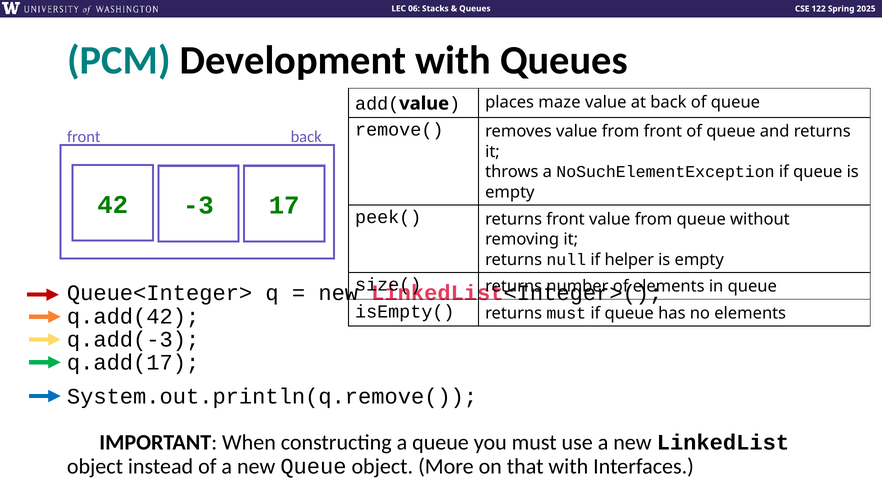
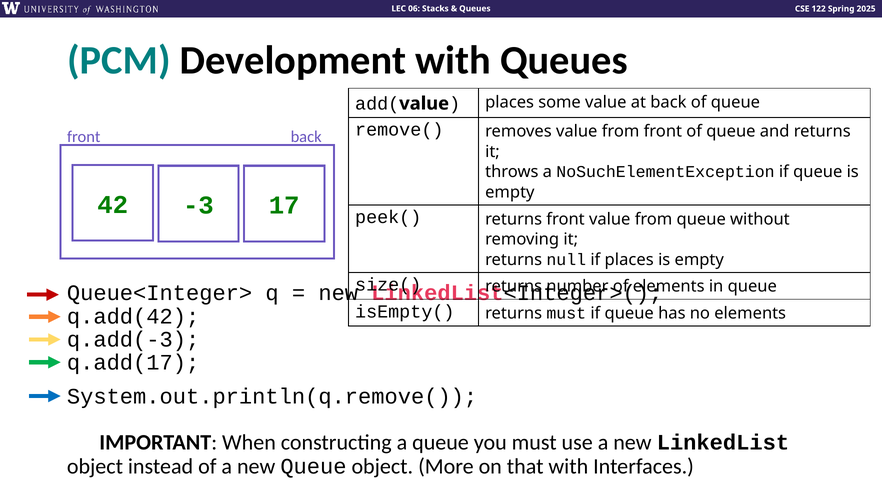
maze: maze -> some
if helper: helper -> places
